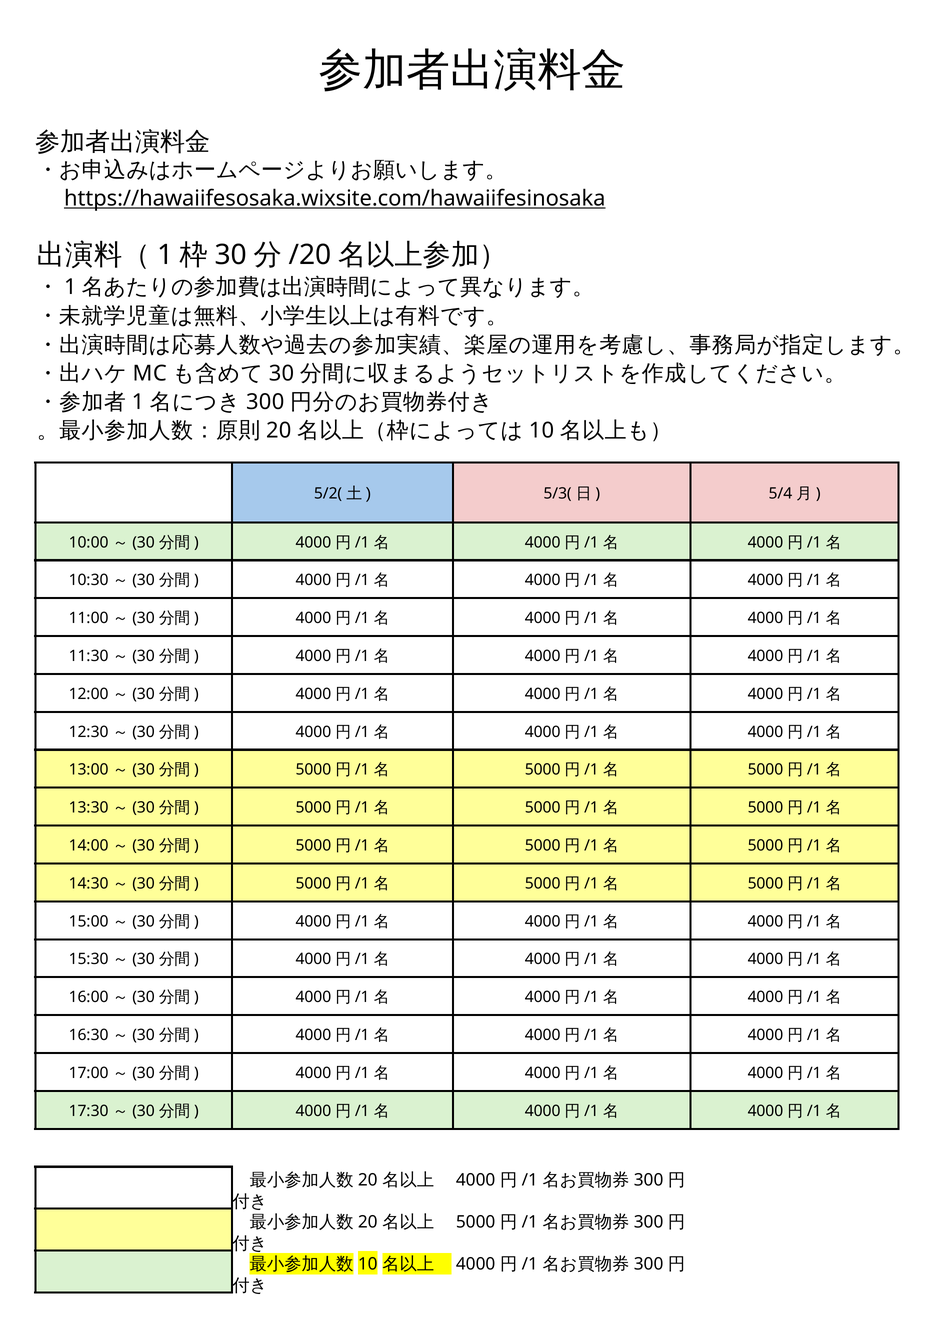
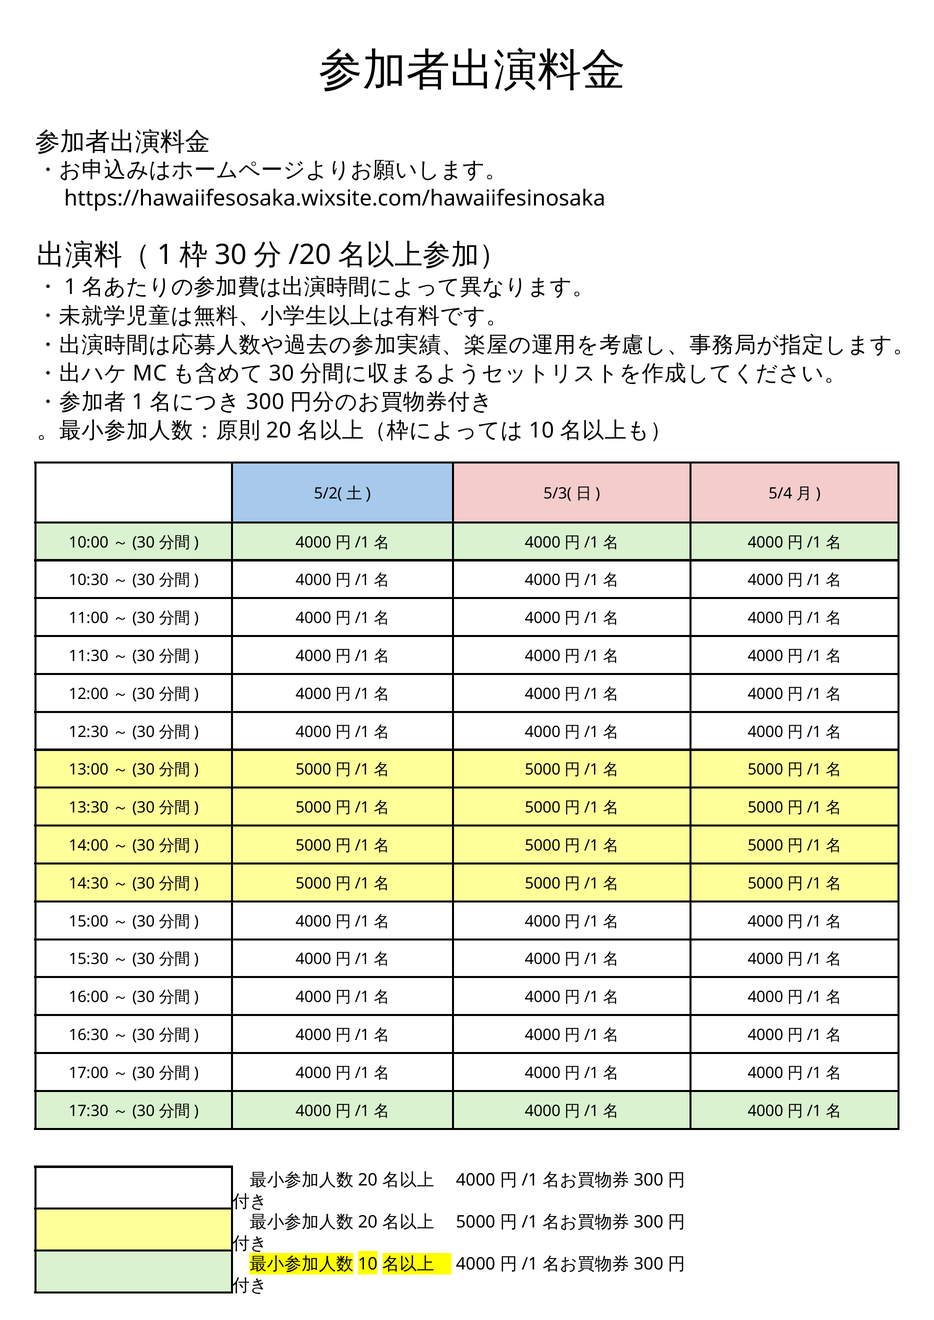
https://hawaiifesosaka.wixsite.com/hawaiifesinosaka underline: present -> none
